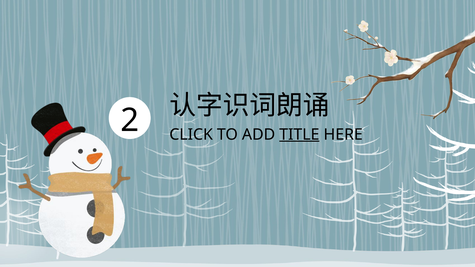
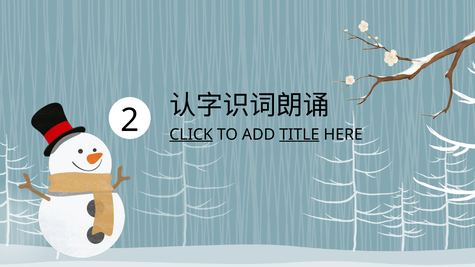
CLICK underline: none -> present
